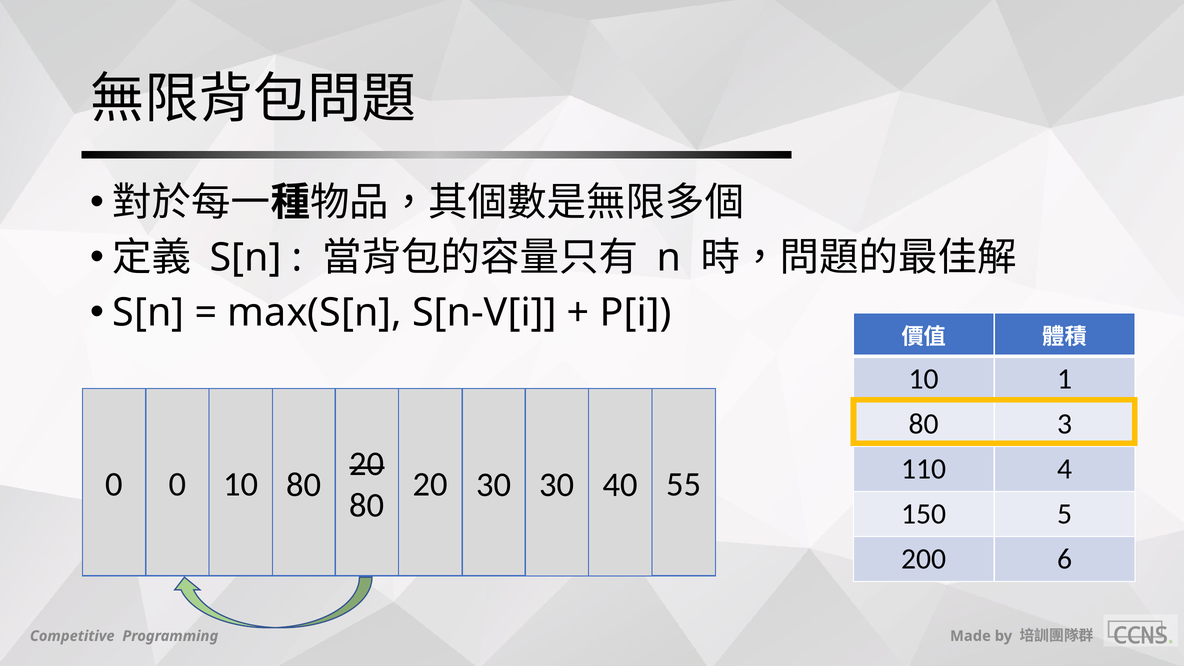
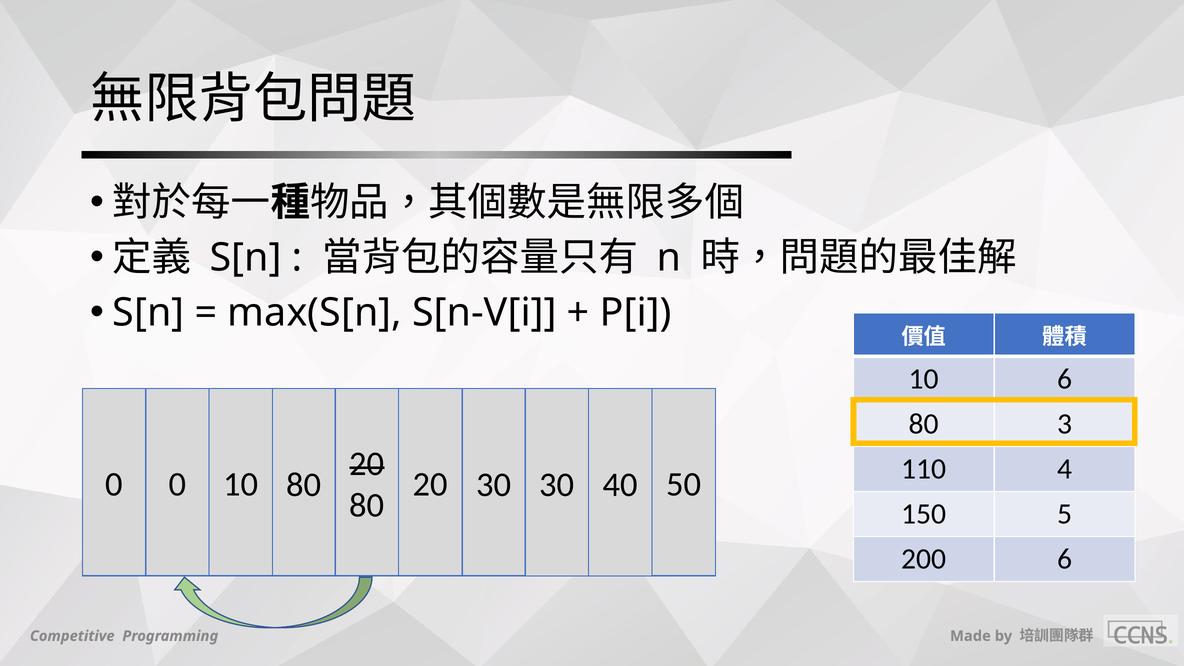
10 1: 1 -> 6
55: 55 -> 50
